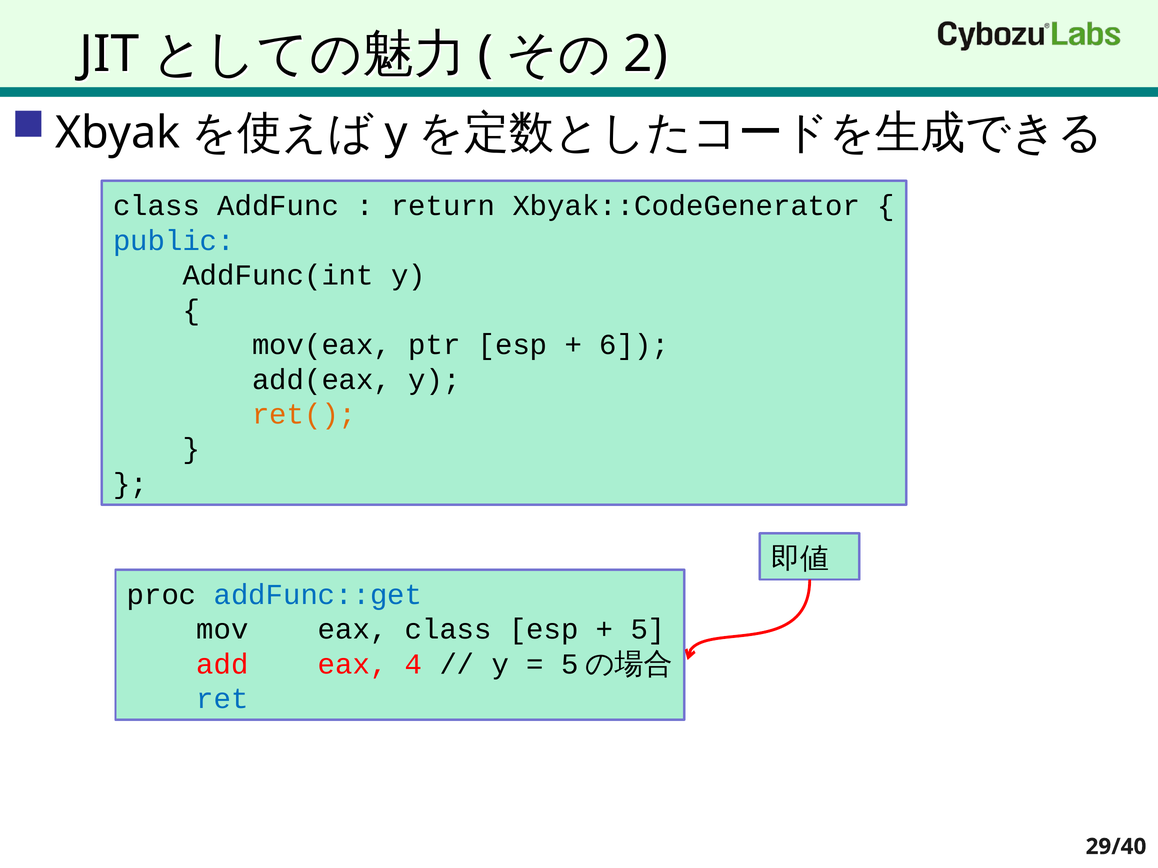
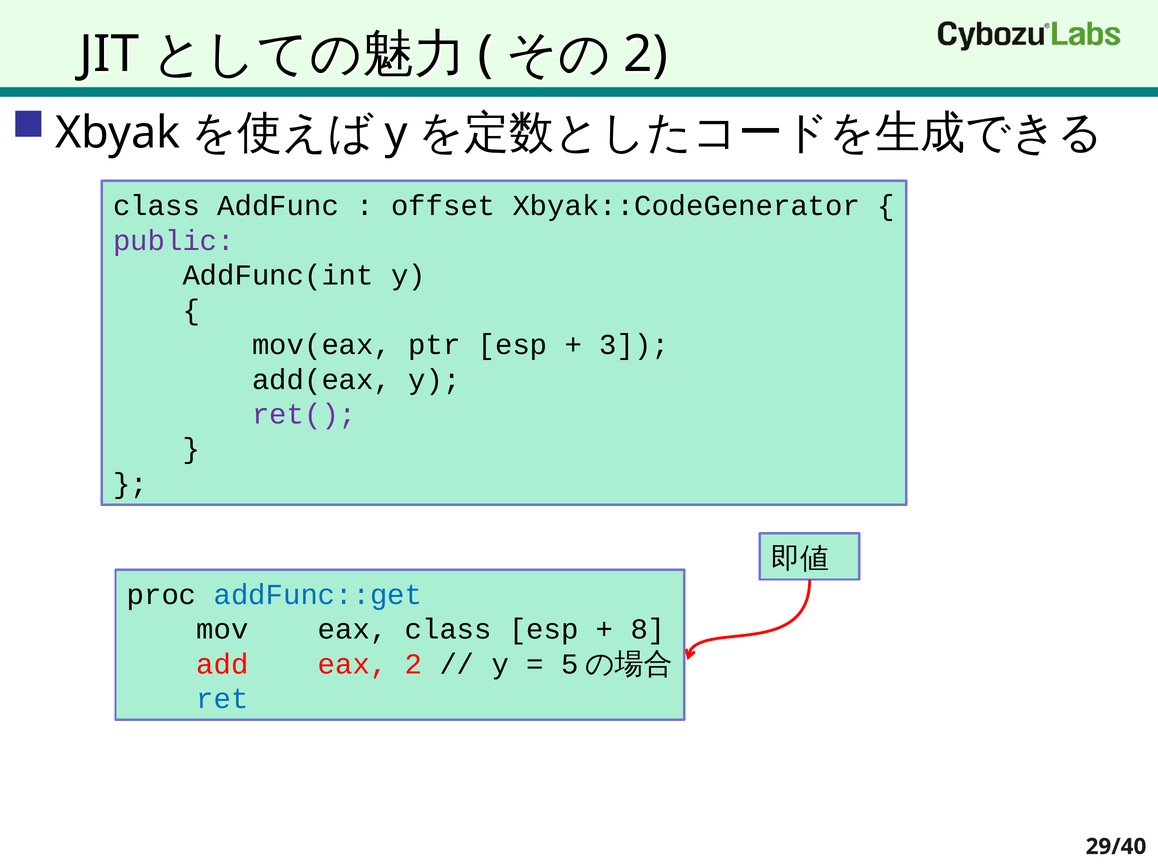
return: return -> offset
public colour: blue -> purple
6: 6 -> 3
ret( colour: orange -> purple
5: 5 -> 8
eax 4: 4 -> 2
